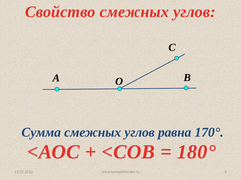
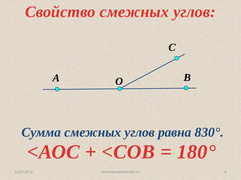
170°: 170° -> 830°
